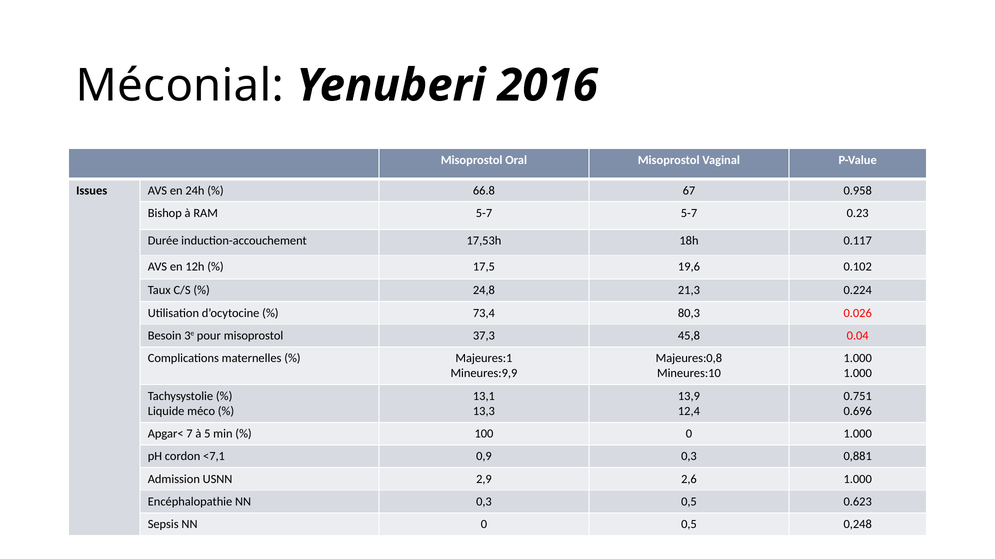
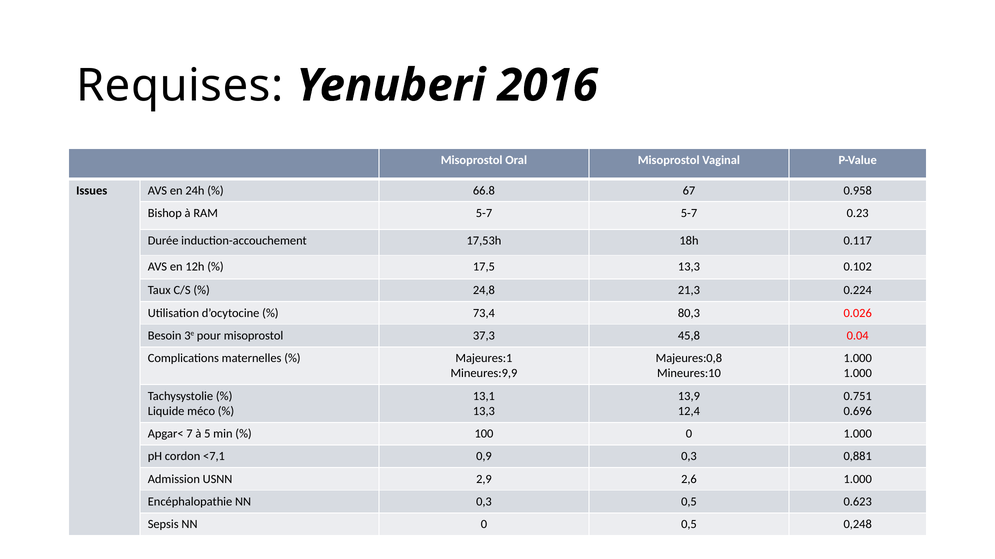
Méconial: Méconial -> Requises
17,5 19,6: 19,6 -> 13,3
